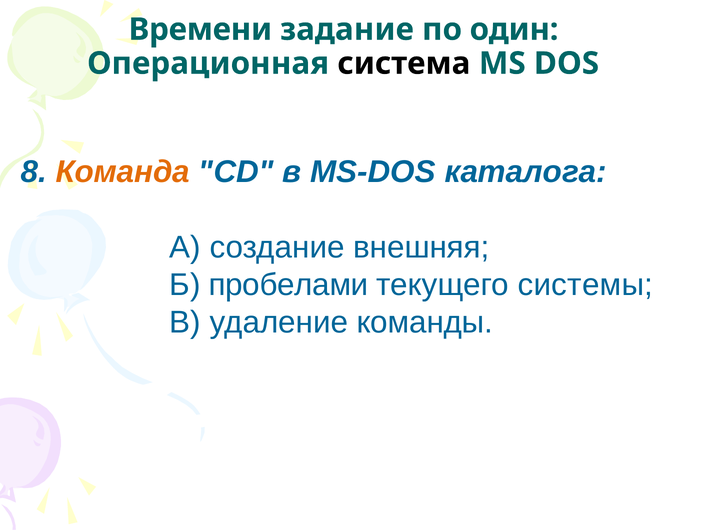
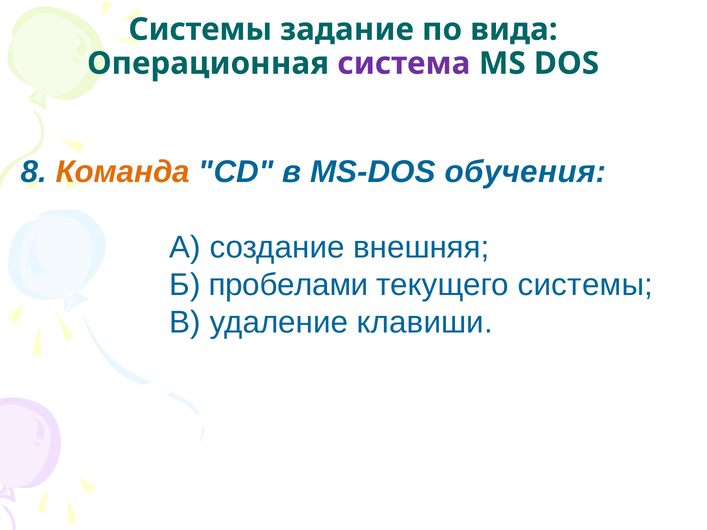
Времени at (200, 29): Времени -> Системы
один: один -> вида
система colour: black -> purple
каталога: каталога -> обучения
команды: команды -> клавиши
